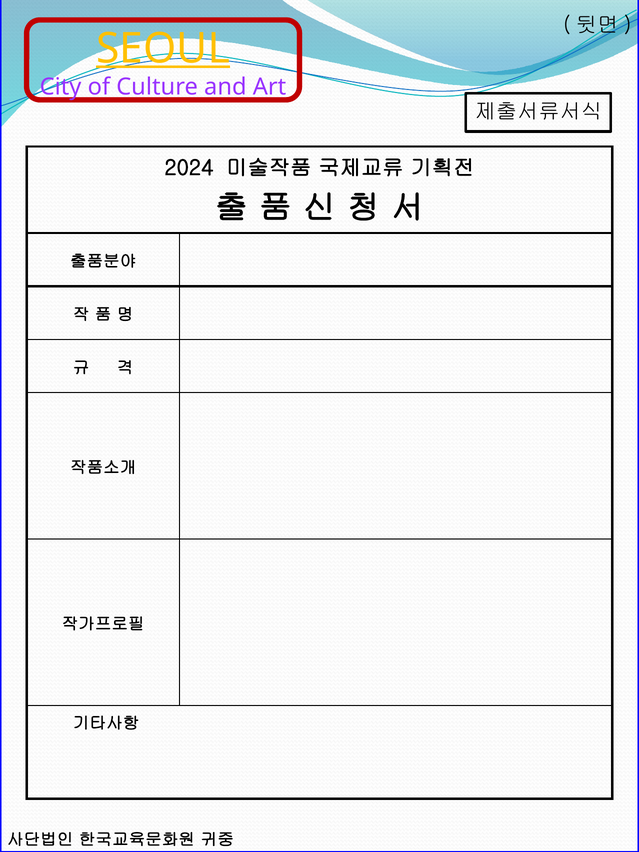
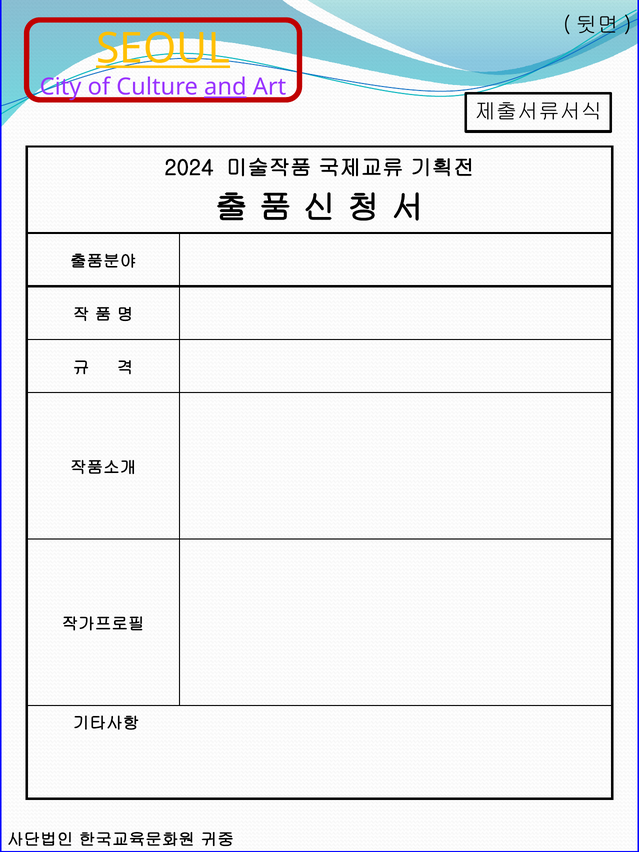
and underline: none -> present
